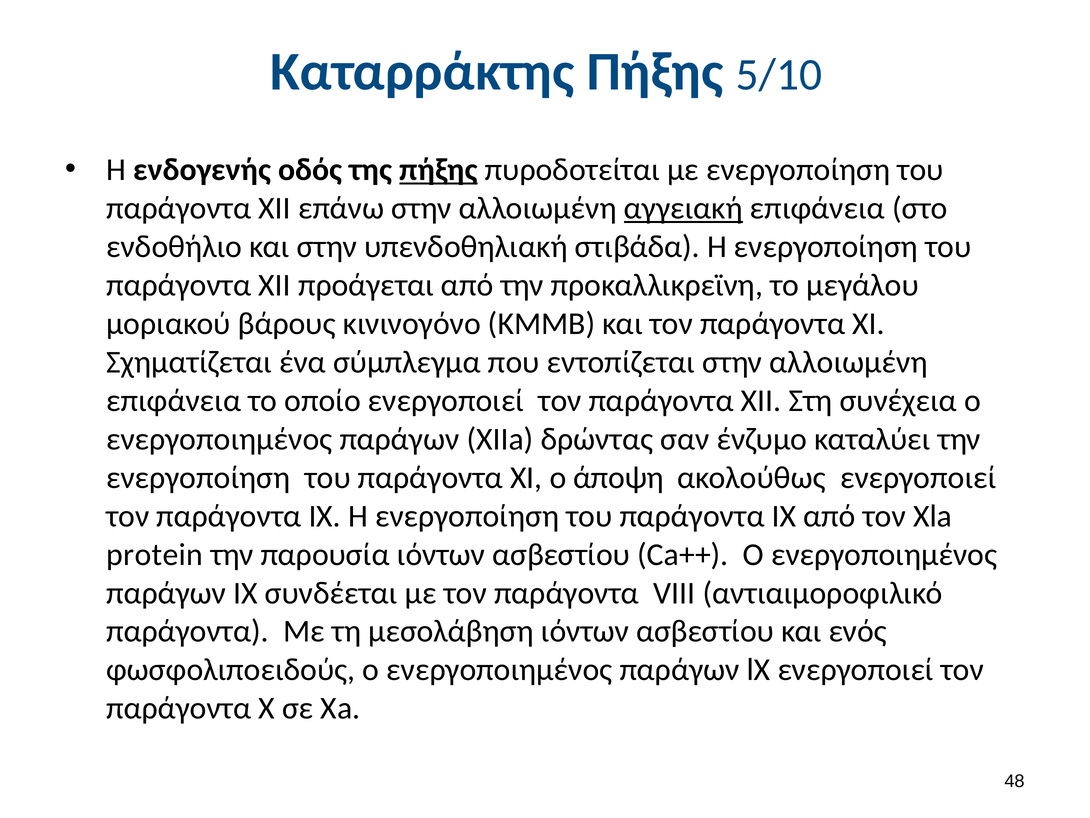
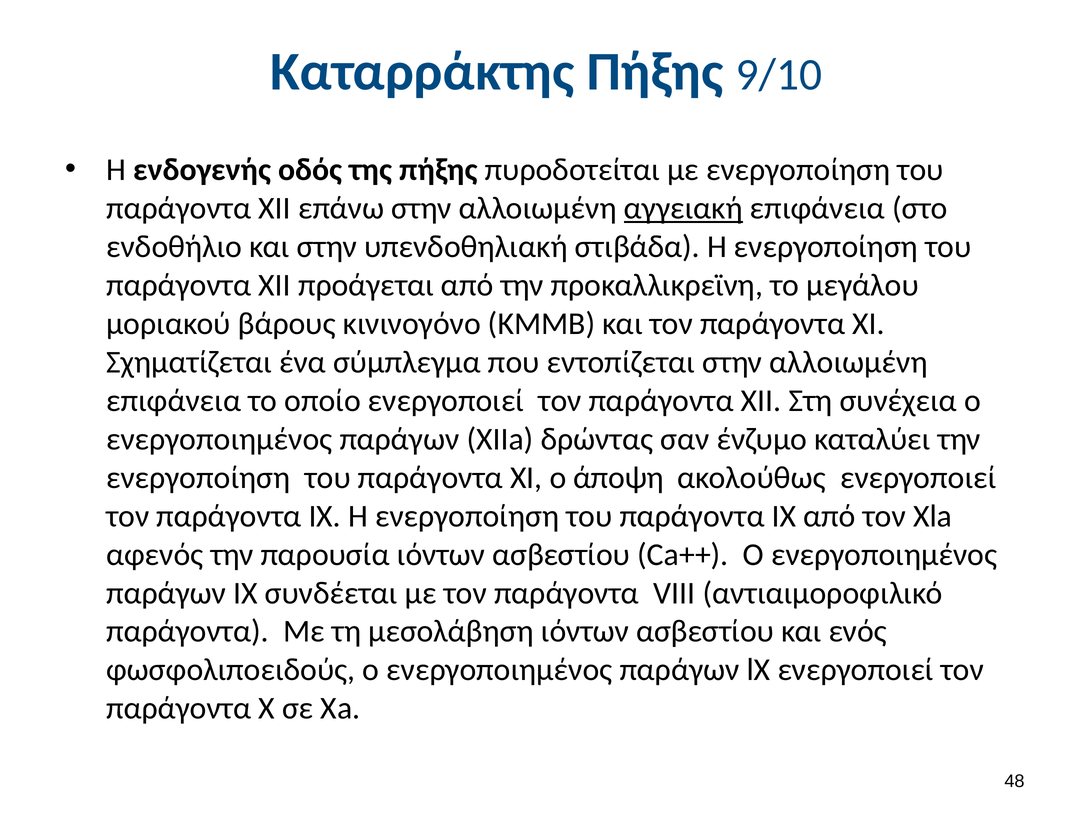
5/10: 5/10 -> 9/10
πήξης at (438, 170) underline: present -> none
protein: protein -> αφενός
